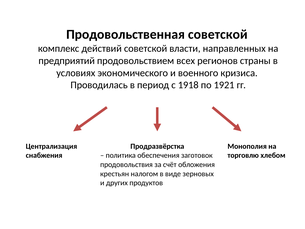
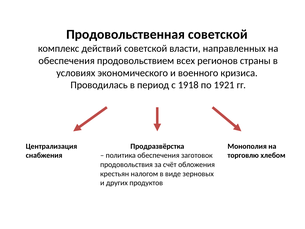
предприятий at (67, 61): предприятий -> обеспечения
